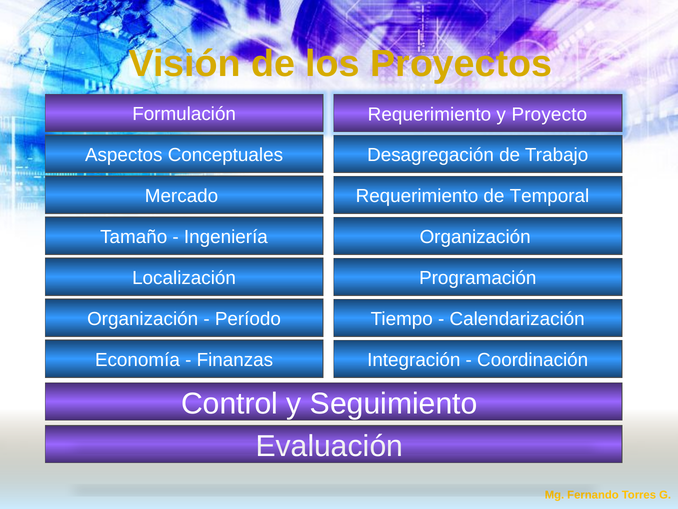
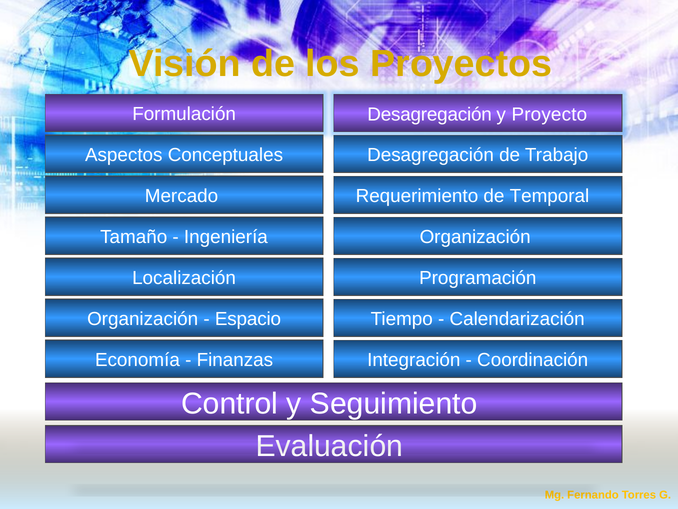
Formulación Requerimiento: Requerimiento -> Desagregación
Período: Período -> Espacio
